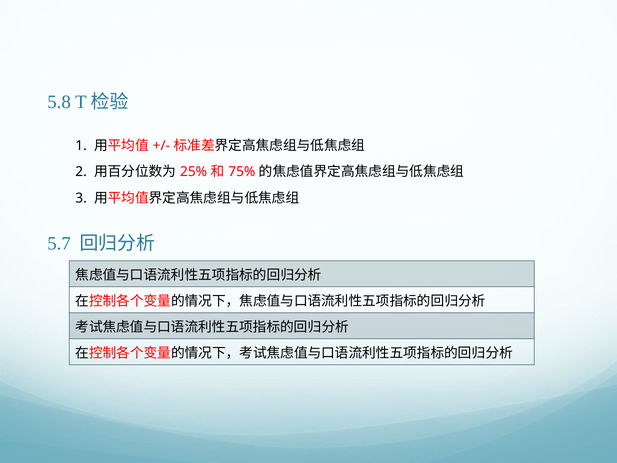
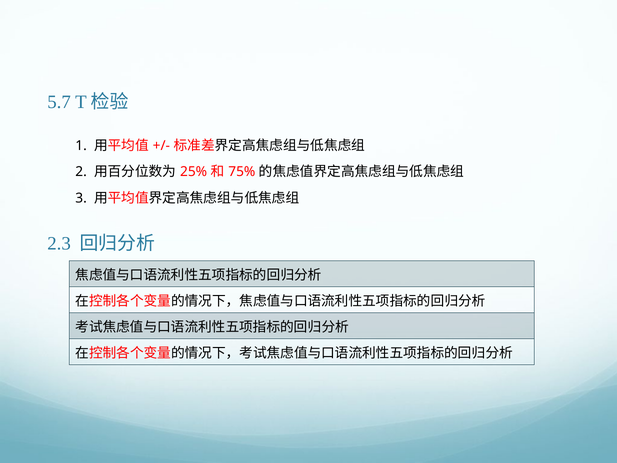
5.8: 5.8 -> 5.7
5.7: 5.7 -> 2.3
